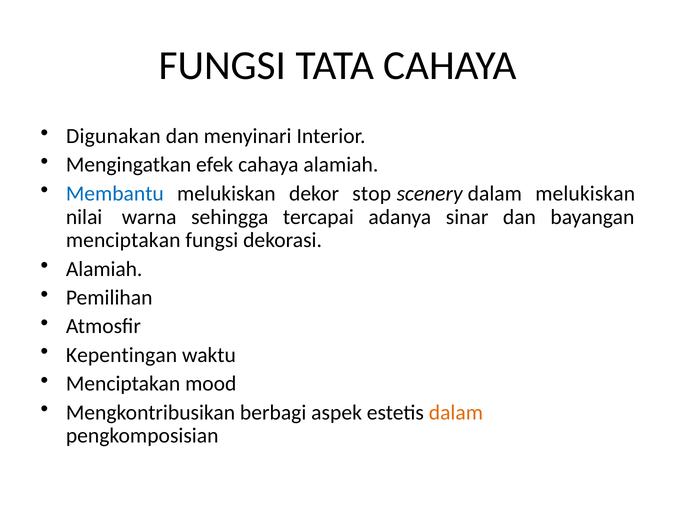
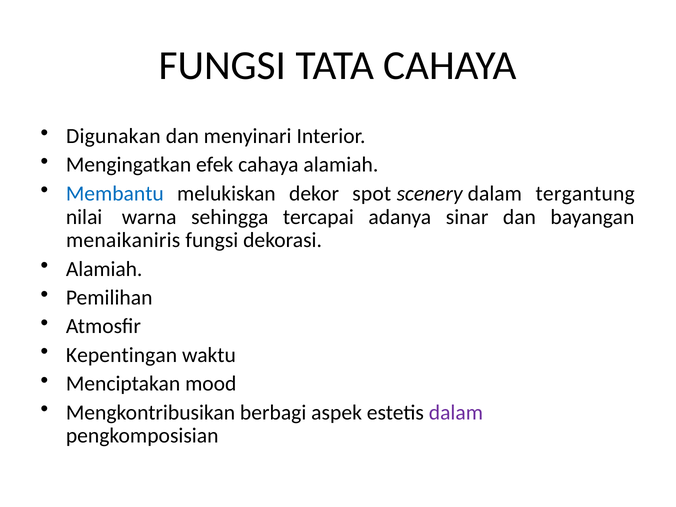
stop: stop -> spot
dalam melukiskan: melukiskan -> tergantung
menciptakan at (123, 240): menciptakan -> menaikaniris
dalam at (456, 413) colour: orange -> purple
